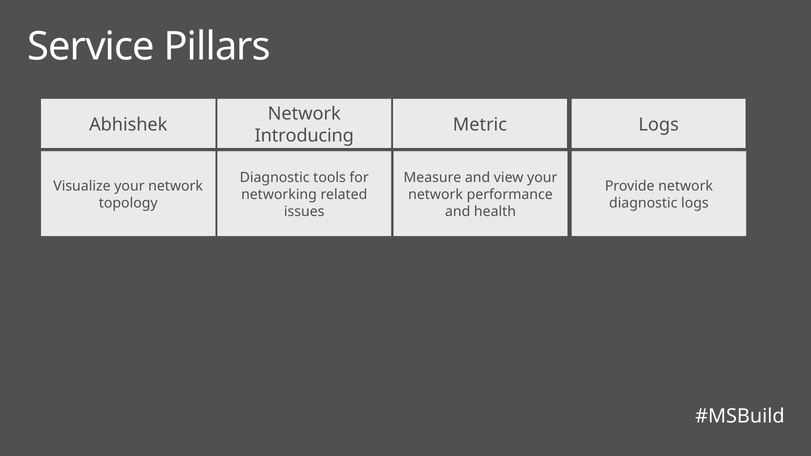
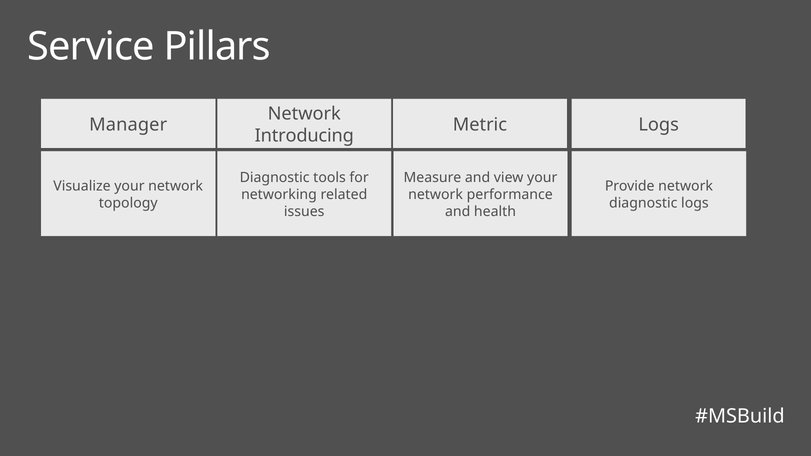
Abhishek: Abhishek -> Manager
